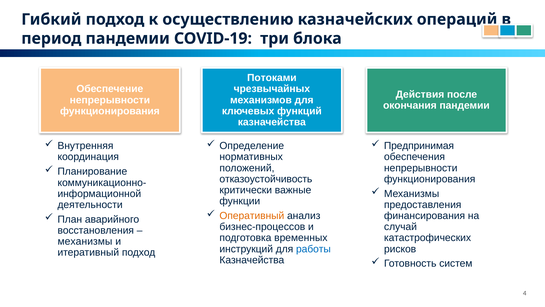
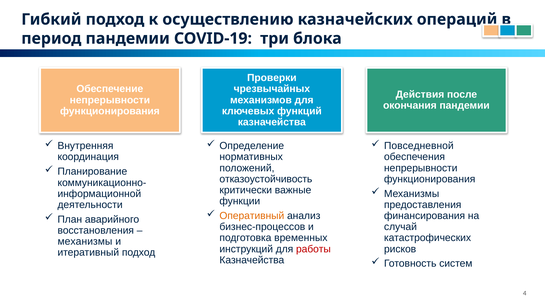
Потоками: Потоками -> Проверки
Предпринимая: Предпринимая -> Повседневной
работы colour: blue -> red
